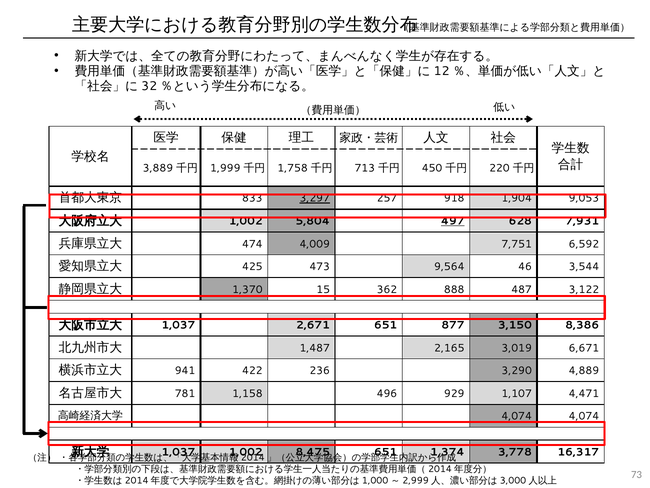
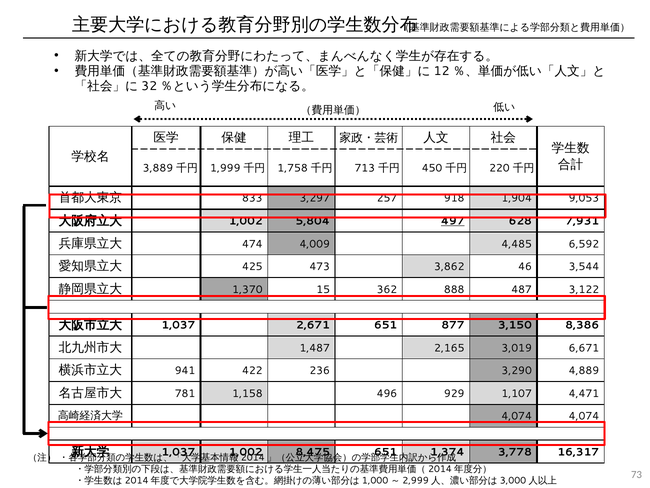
3,297 underline: present -> none
7,751: 7,751 -> 4,485
9,564: 9,564 -> 3,862
